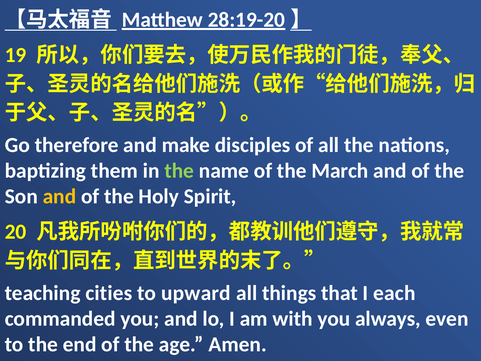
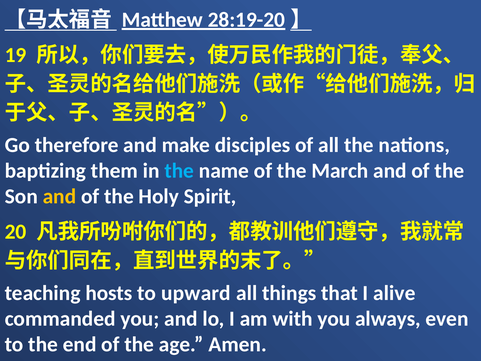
the at (179, 171) colour: light green -> light blue
cities: cities -> hosts
each: each -> alive
